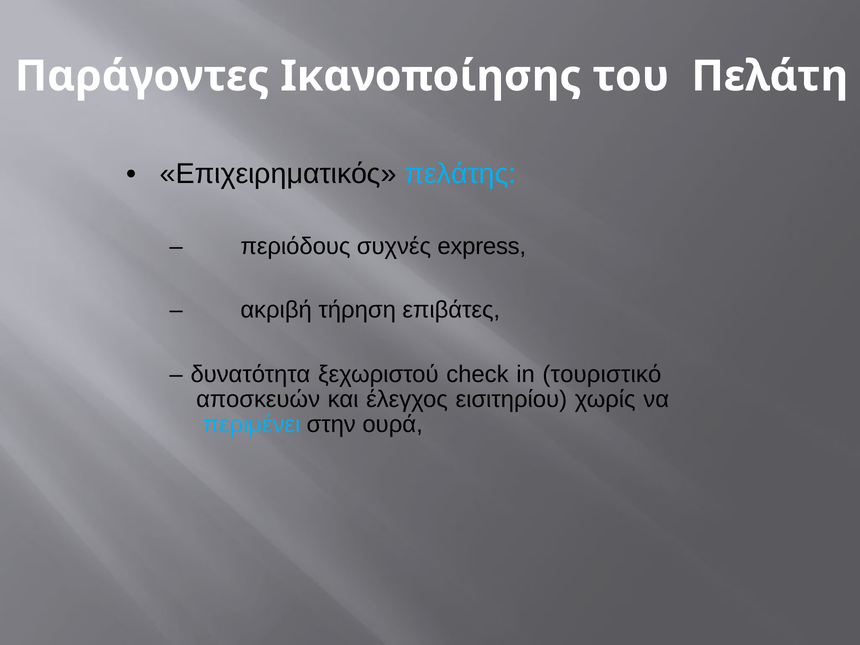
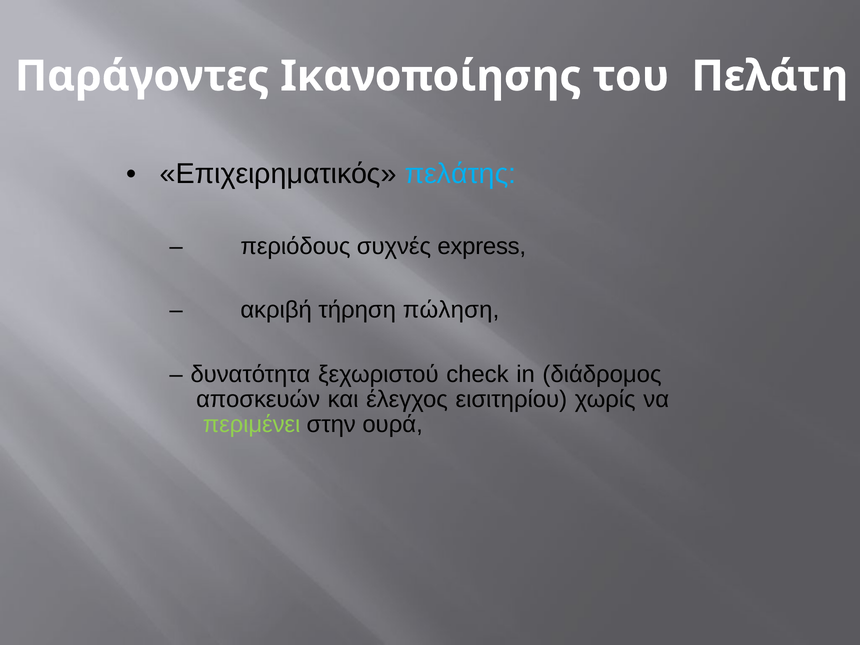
επιβάτες: επιβάτες -> πώληση
τουριστικό: τουριστικό -> διάδρομος
περιμένει colour: light blue -> light green
